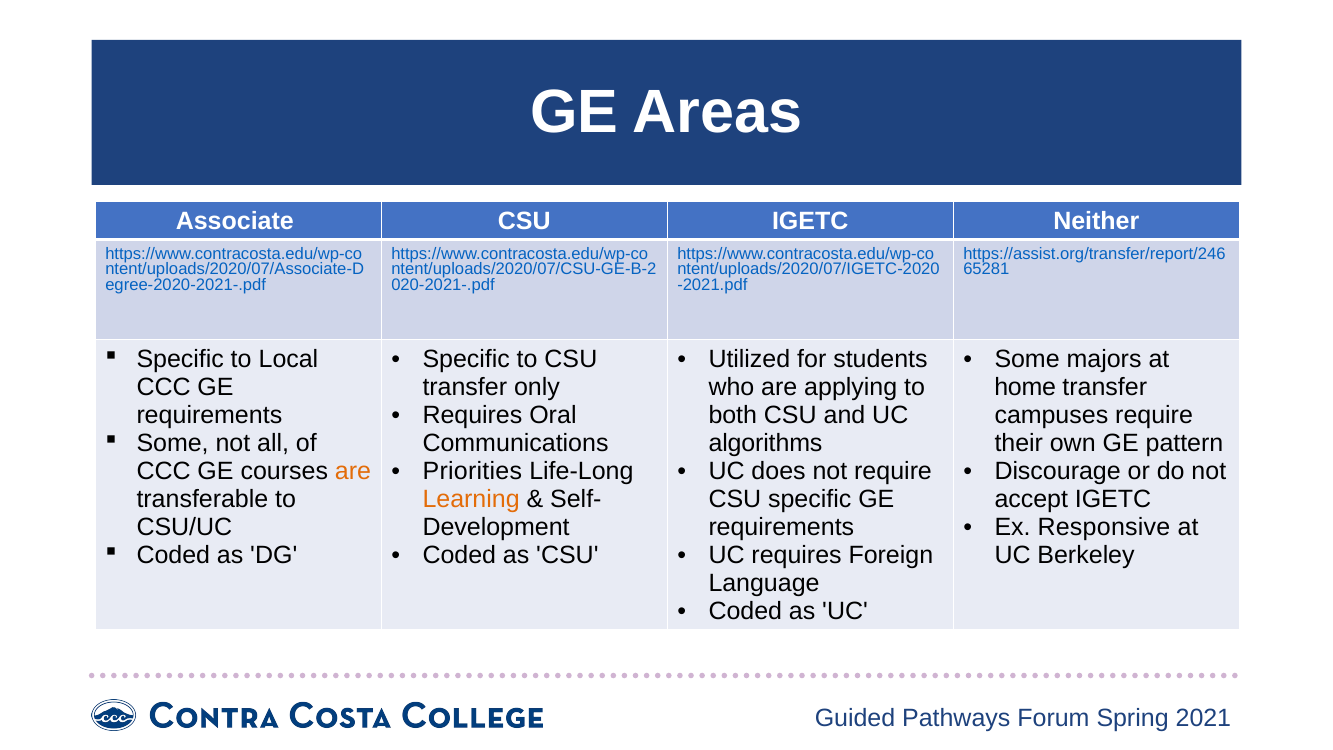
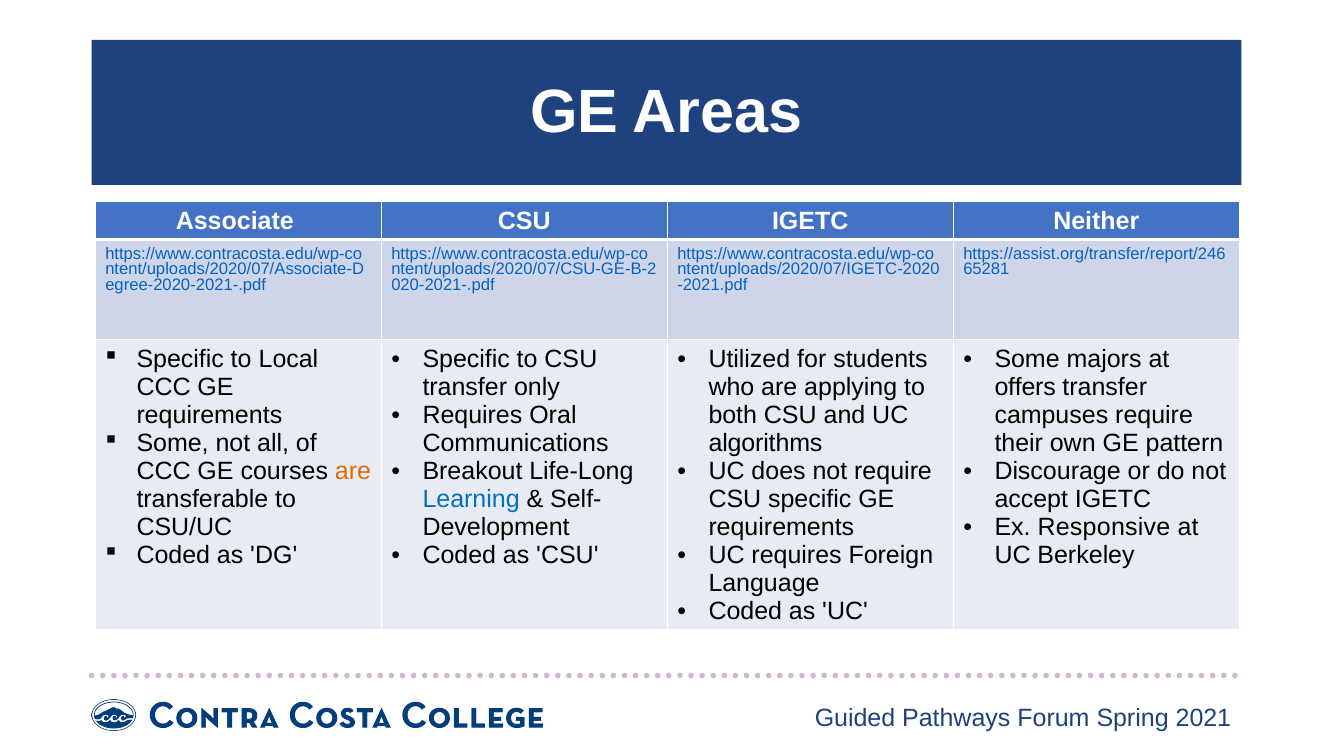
home: home -> offers
Priorities: Priorities -> Breakout
Learning colour: orange -> blue
